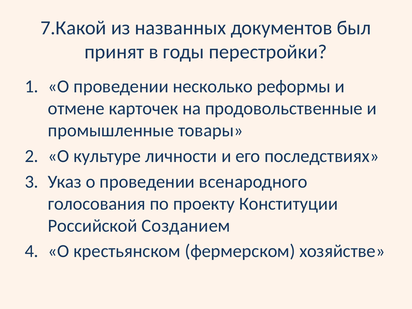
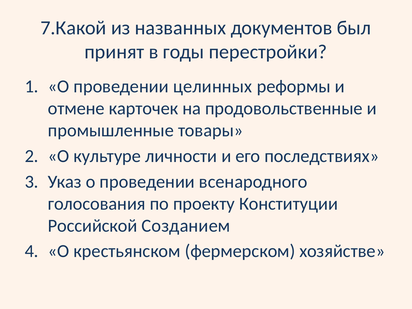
несколько: несколько -> целинных
